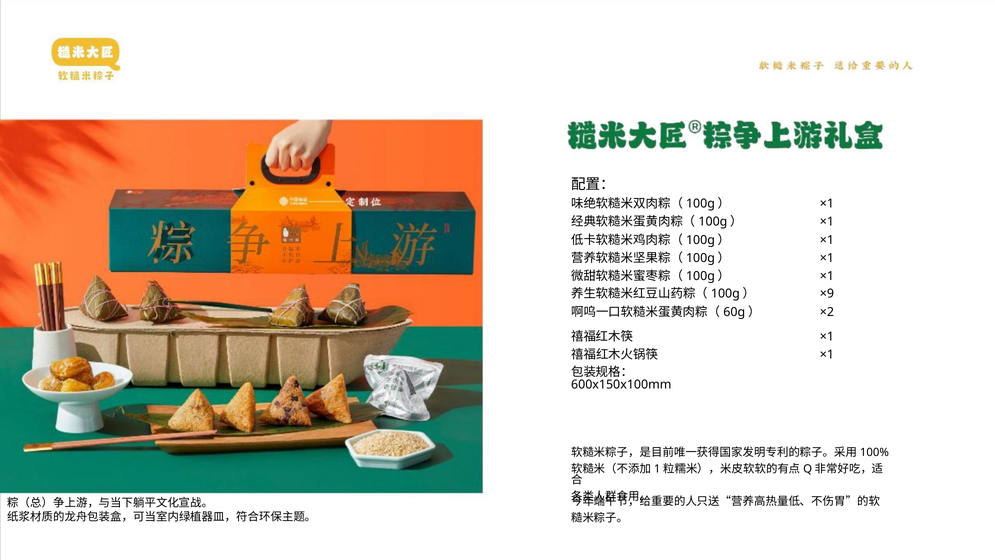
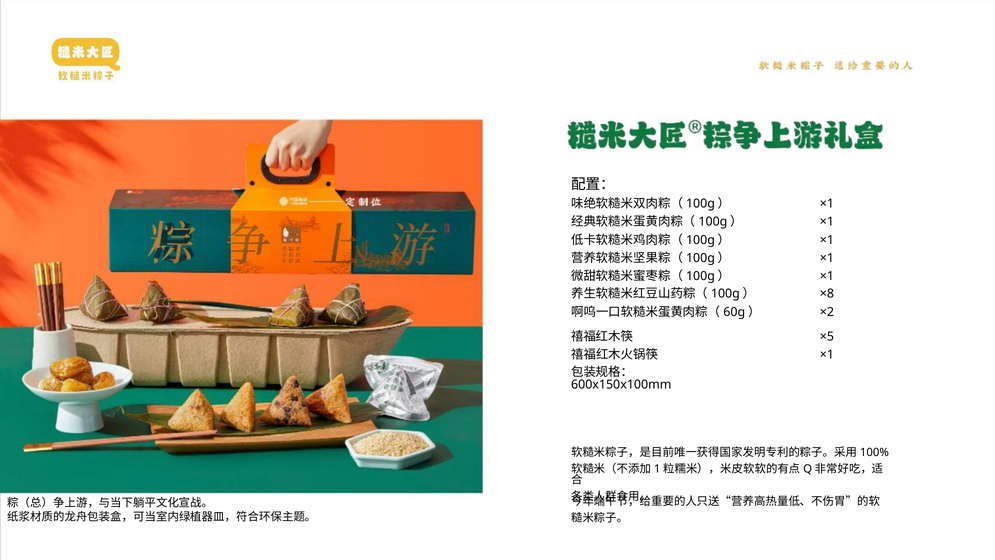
×9: ×9 -> ×8
×1 at (827, 336): ×1 -> ×5
